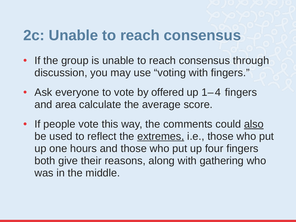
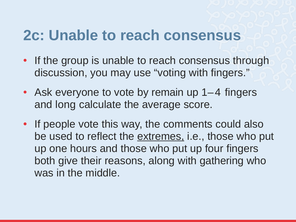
offered: offered -> remain
area: area -> long
also underline: present -> none
